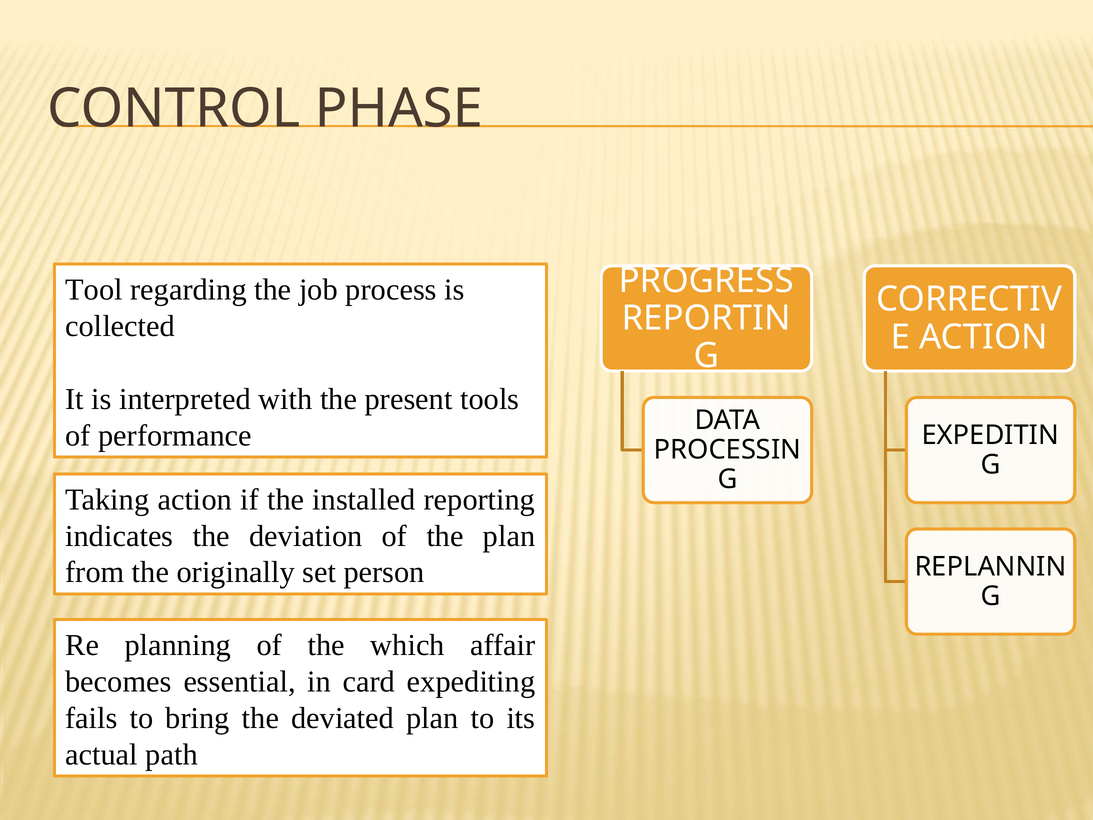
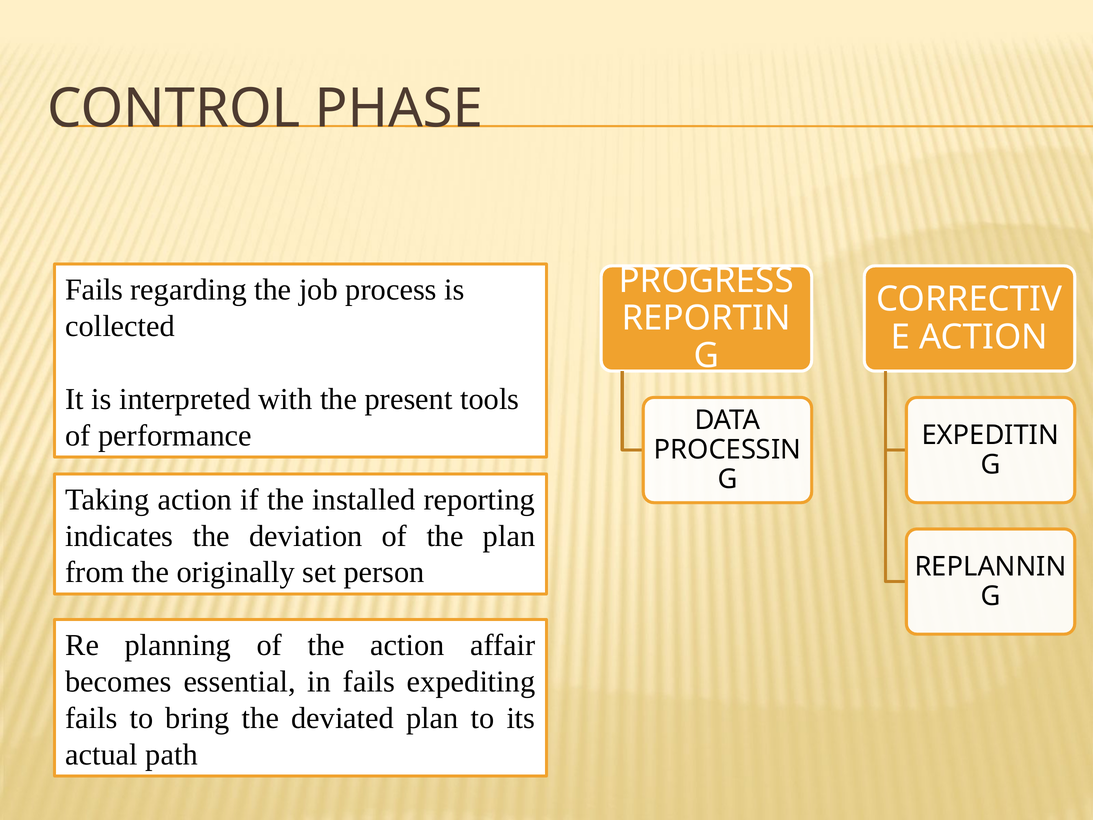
Tool at (94, 290): Tool -> Fails
the which: which -> action
in card: card -> fails
